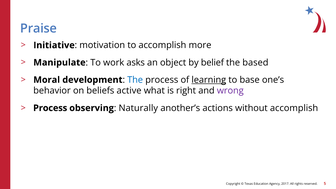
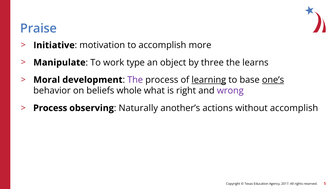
asks: asks -> type
belief: belief -> three
based: based -> learns
The at (135, 80) colour: blue -> purple
one’s underline: none -> present
active: active -> whole
